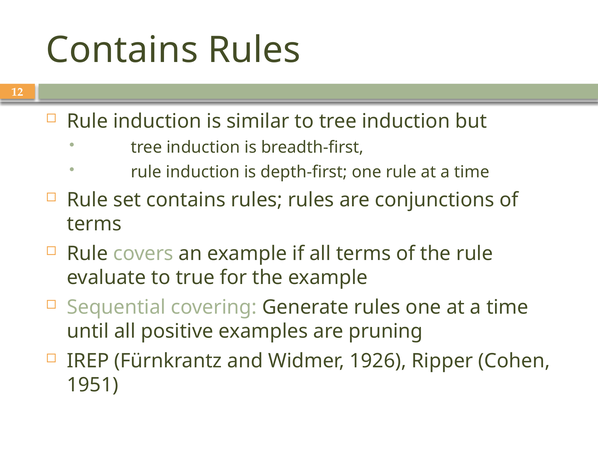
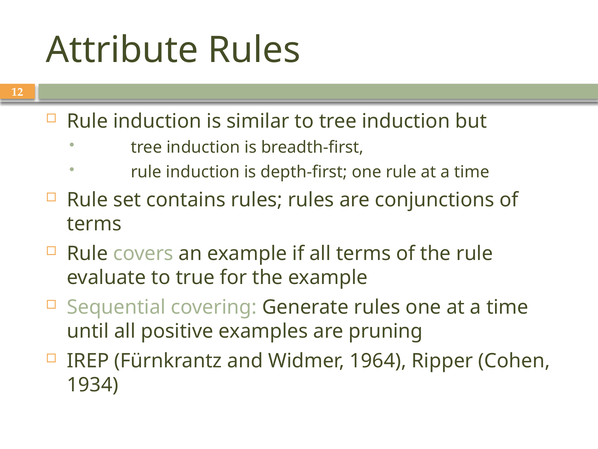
Contains at (122, 50): Contains -> Attribute
1926: 1926 -> 1964
1951: 1951 -> 1934
